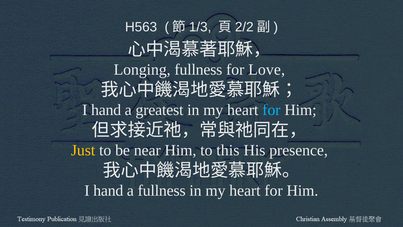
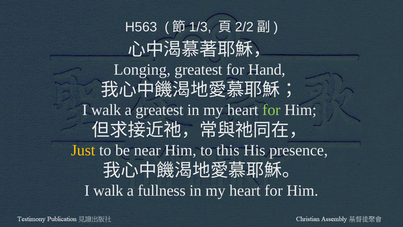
Longing fullness: fullness -> greatest
Love: Love -> Hand
hand at (106, 110): hand -> walk
for at (271, 110) colour: light blue -> light green
hand at (108, 190): hand -> walk
